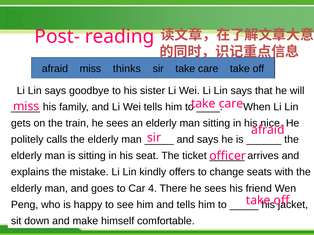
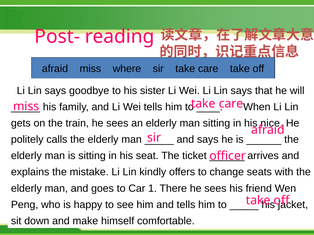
thinks: thinks -> where
4: 4 -> 1
